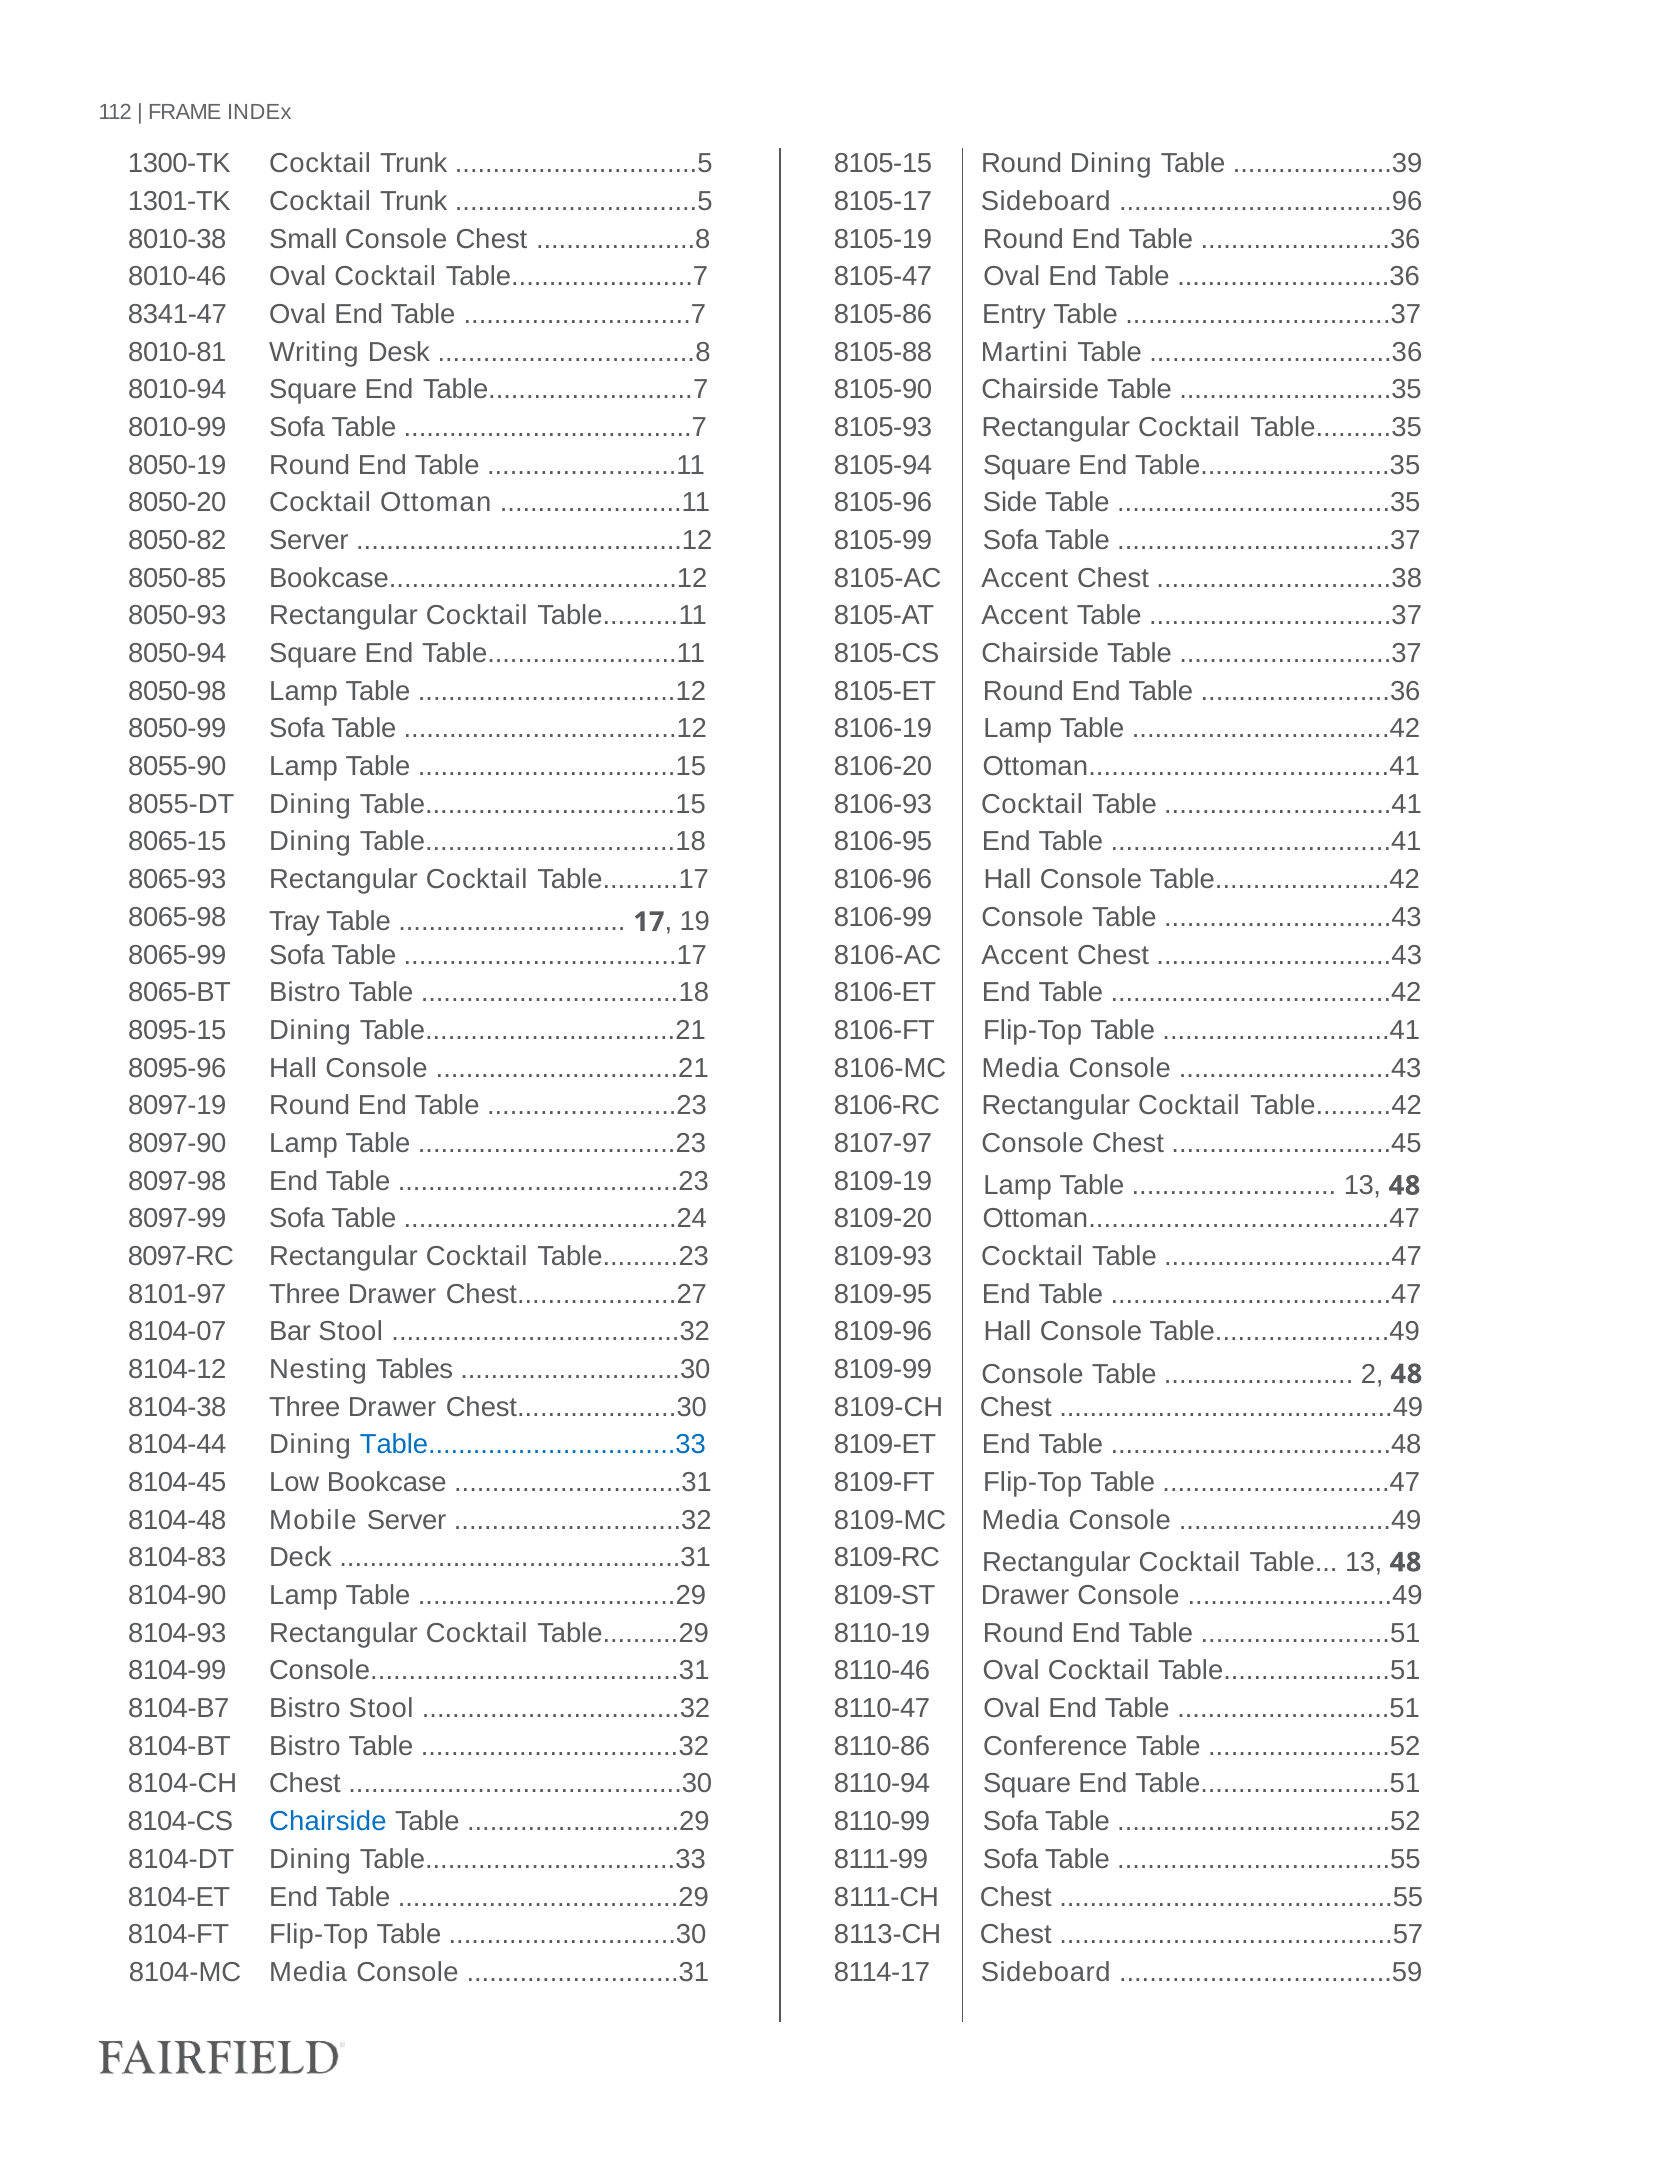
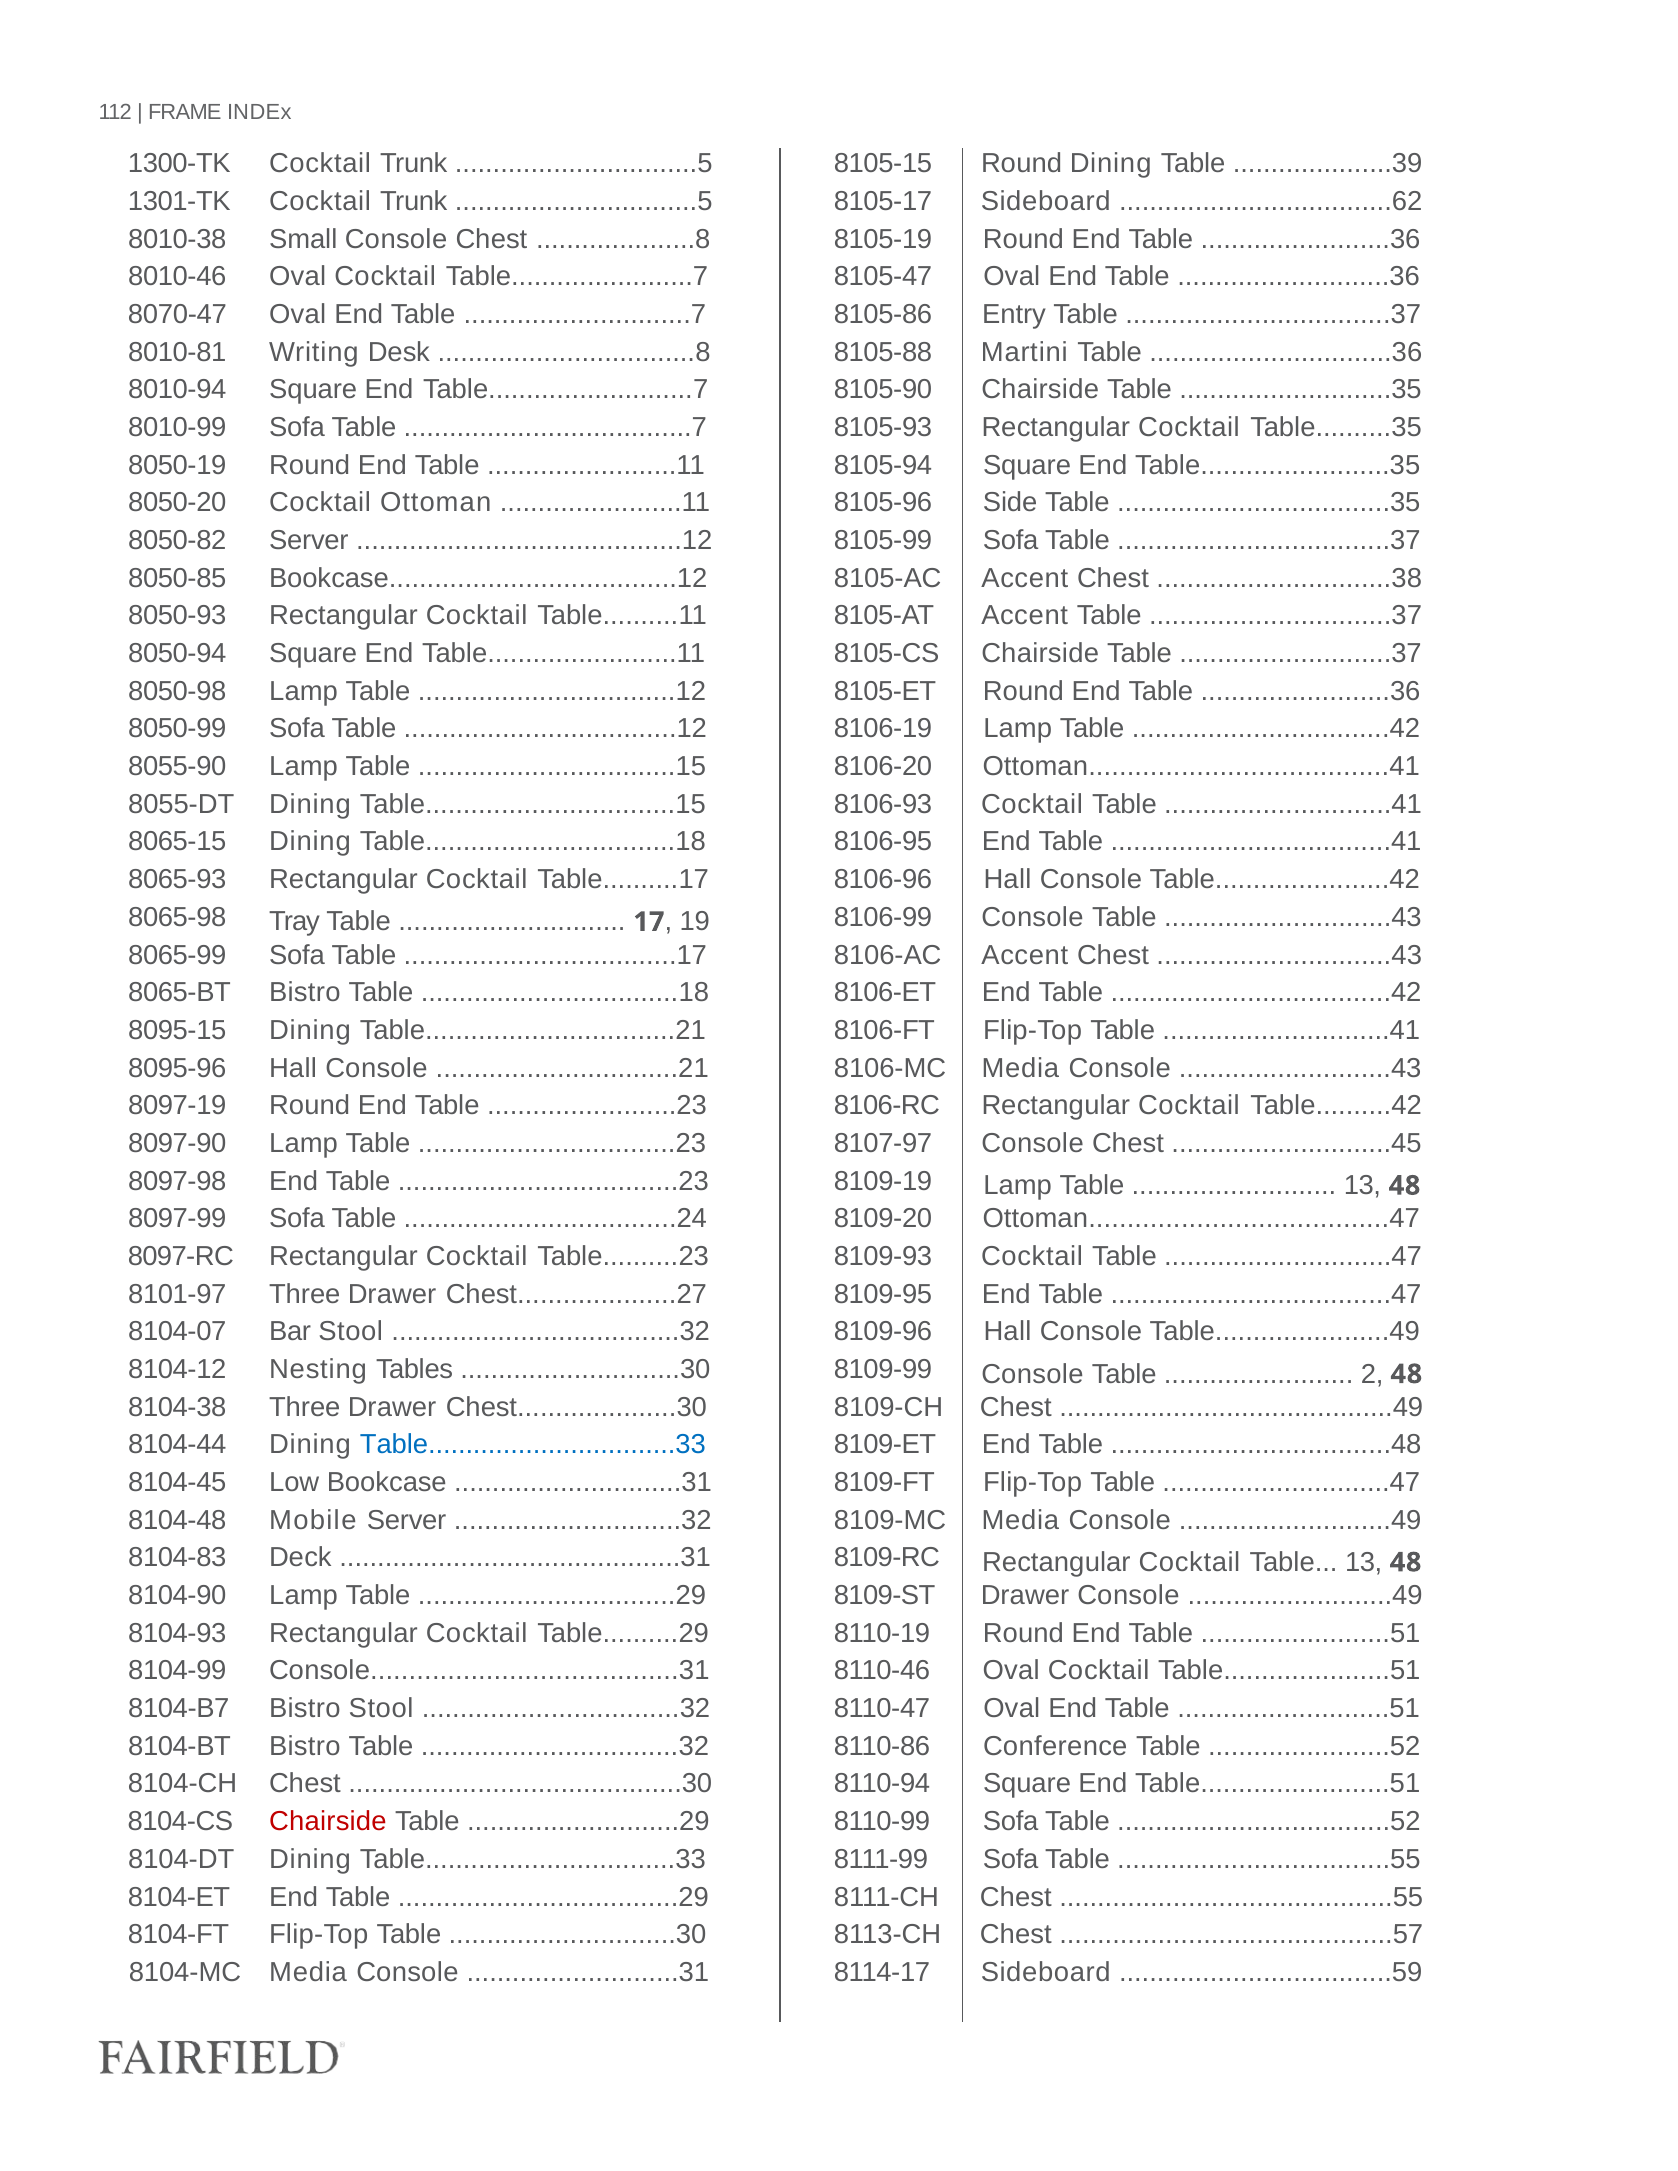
....................................96: ....................................96 -> ....................................62
8341-47: 8341-47 -> 8070-47
Chairside at (328, 1822) colour: blue -> red
